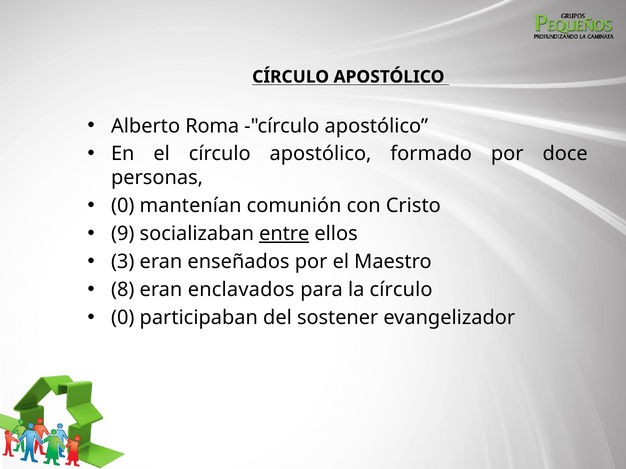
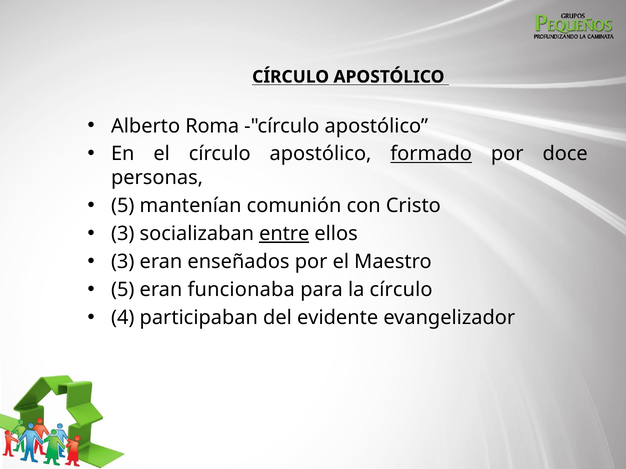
formado underline: none -> present
0 at (123, 206): 0 -> 5
9 at (123, 234): 9 -> 3
8 at (123, 290): 8 -> 5
enclavados: enclavados -> funcionaba
0 at (123, 318): 0 -> 4
sostener: sostener -> evidente
